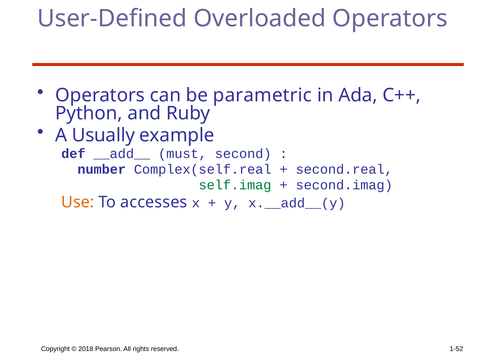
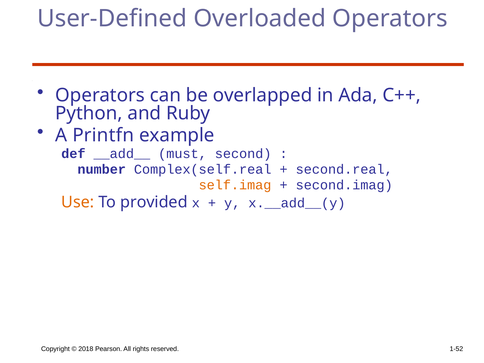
parametric: parametric -> overlapped
Usually: Usually -> Printfn
self.imag colour: green -> orange
accesses: accesses -> provided
